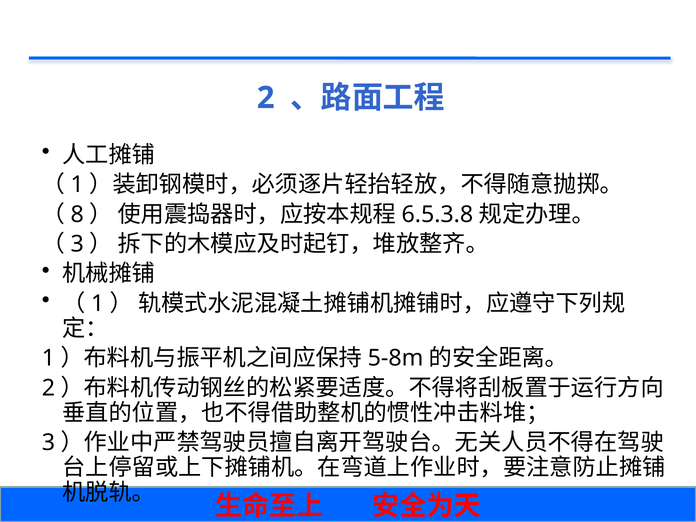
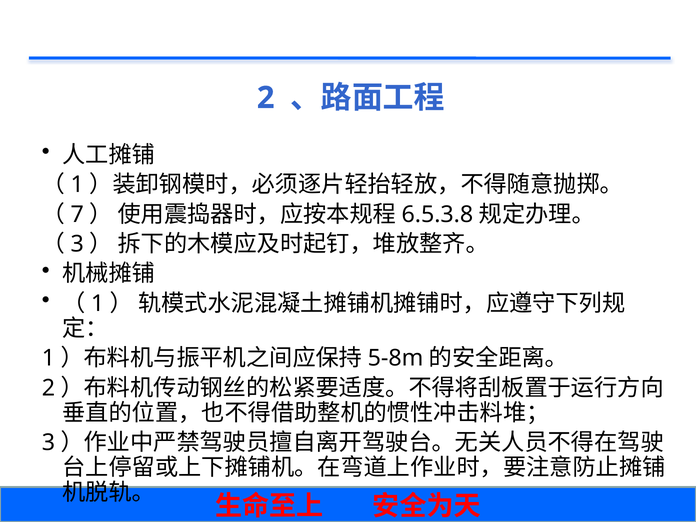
8: 8 -> 7
